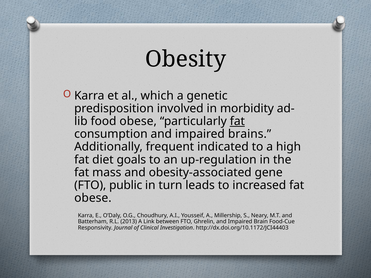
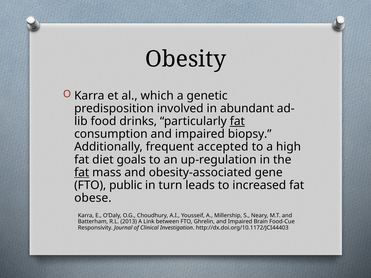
morbidity: morbidity -> abundant
food obese: obese -> drinks
brains: brains -> biopsy
indicated: indicated -> accepted
fat at (82, 173) underline: none -> present
